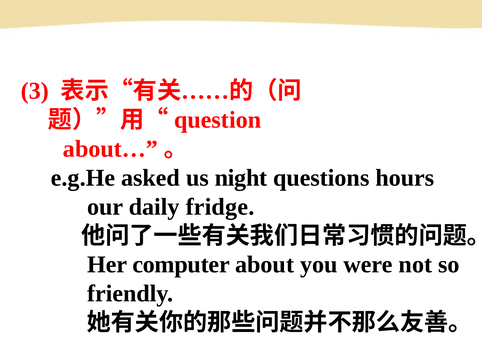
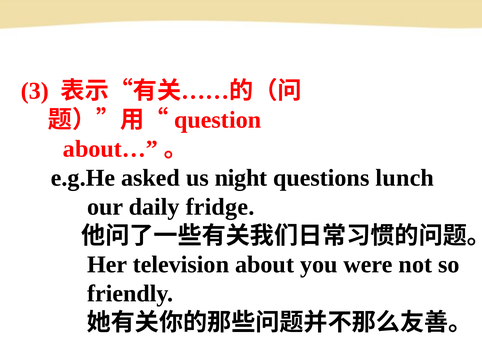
hours: hours -> lunch
computer: computer -> television
